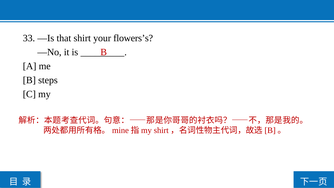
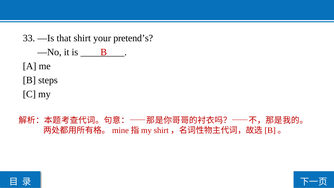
flowers’s: flowers’s -> pretend’s
